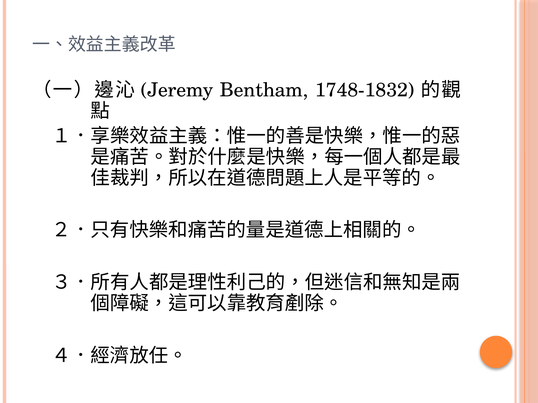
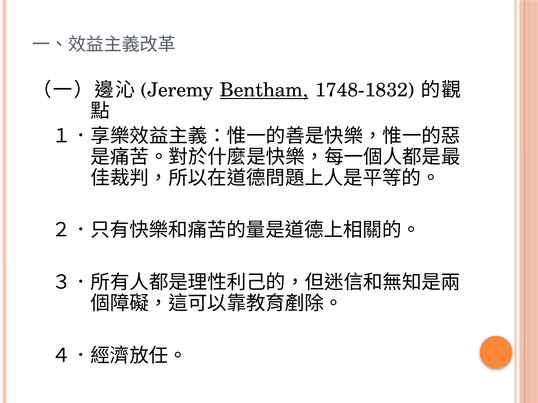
Bentham underline: none -> present
